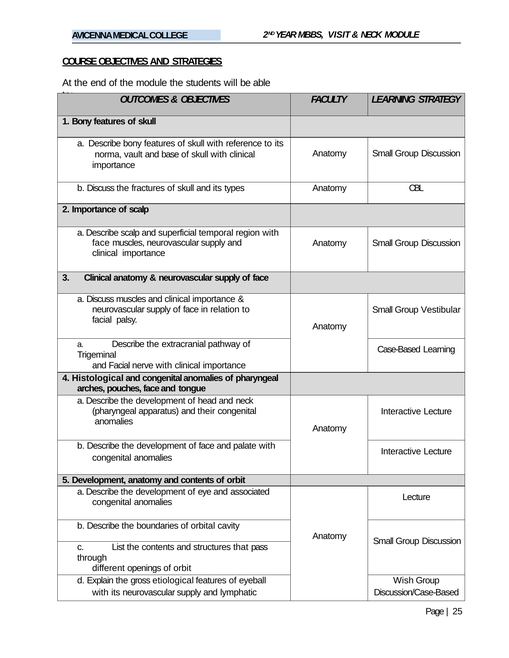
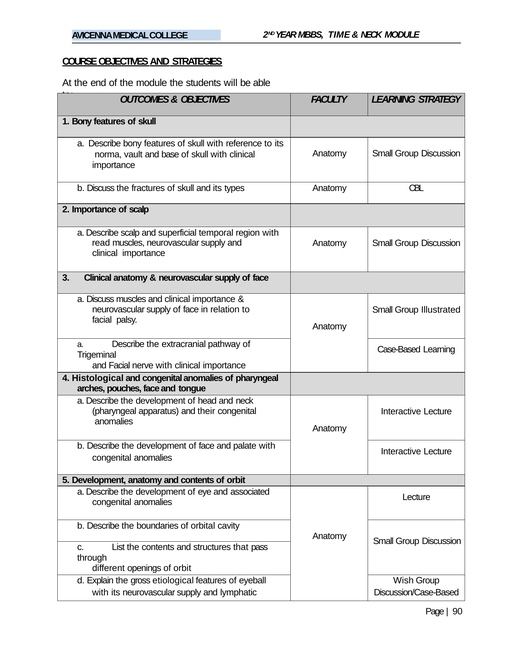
VISIT: VISIT -> TIME
face at (101, 243): face -> read
Vestibular: Vestibular -> Illustrated
25: 25 -> 90
